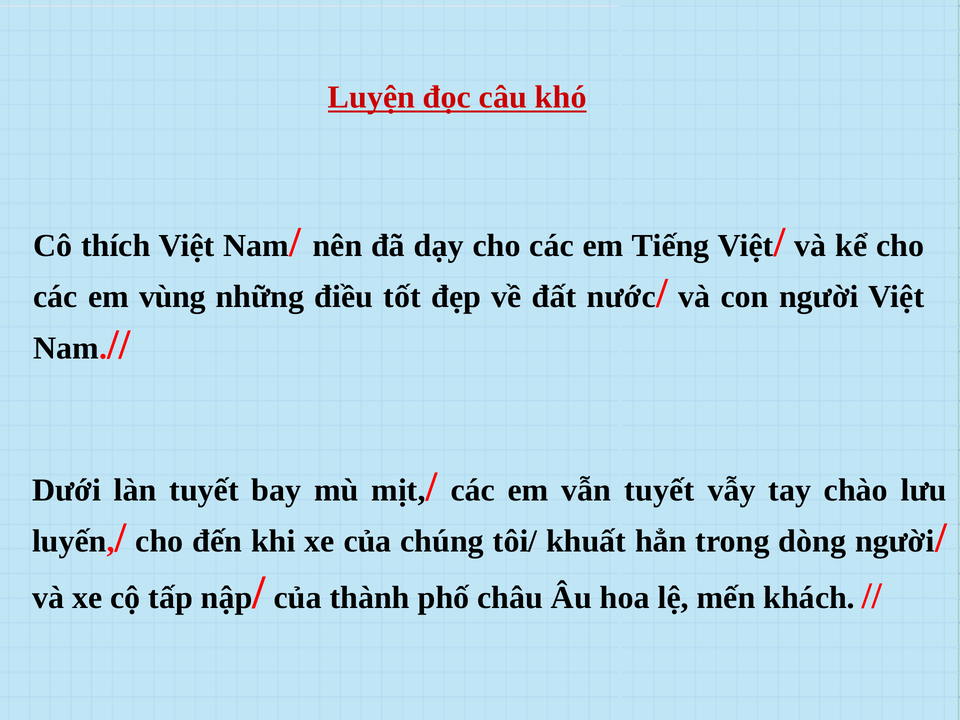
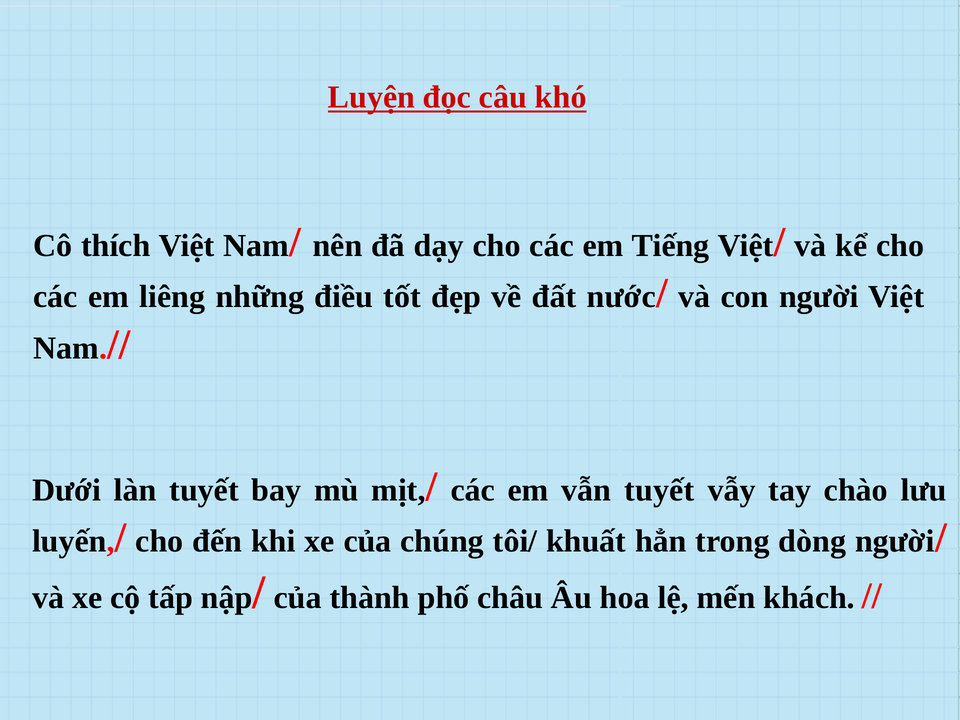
vùng: vùng -> liêng
